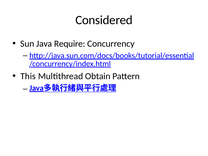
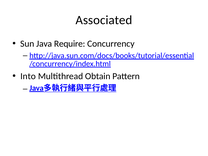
Considered: Considered -> Associated
This: This -> Into
